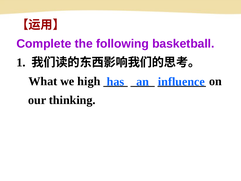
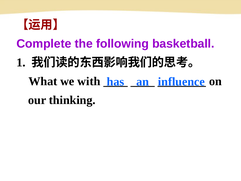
high: high -> with
